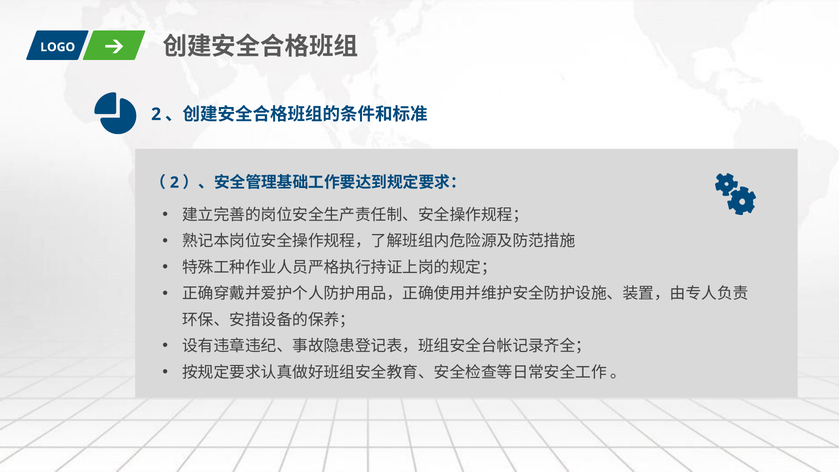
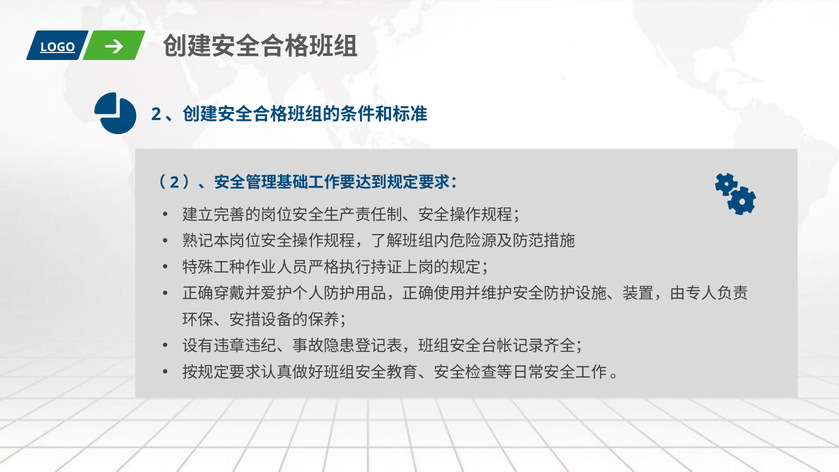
LOGO underline: none -> present
